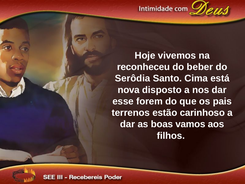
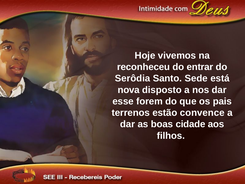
beber: beber -> entrar
Cima: Cima -> Sede
carinhoso: carinhoso -> convence
vamos: vamos -> cidade
